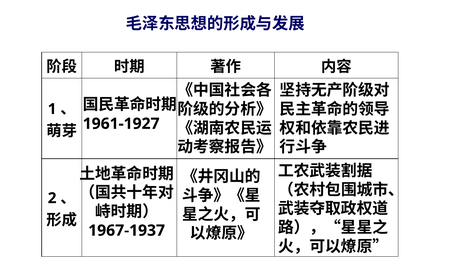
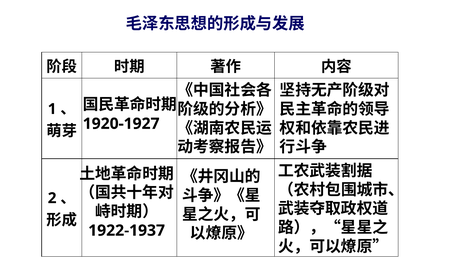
1961-1927: 1961-1927 -> 1920-1927
1967-1937: 1967-1937 -> 1922-1937
